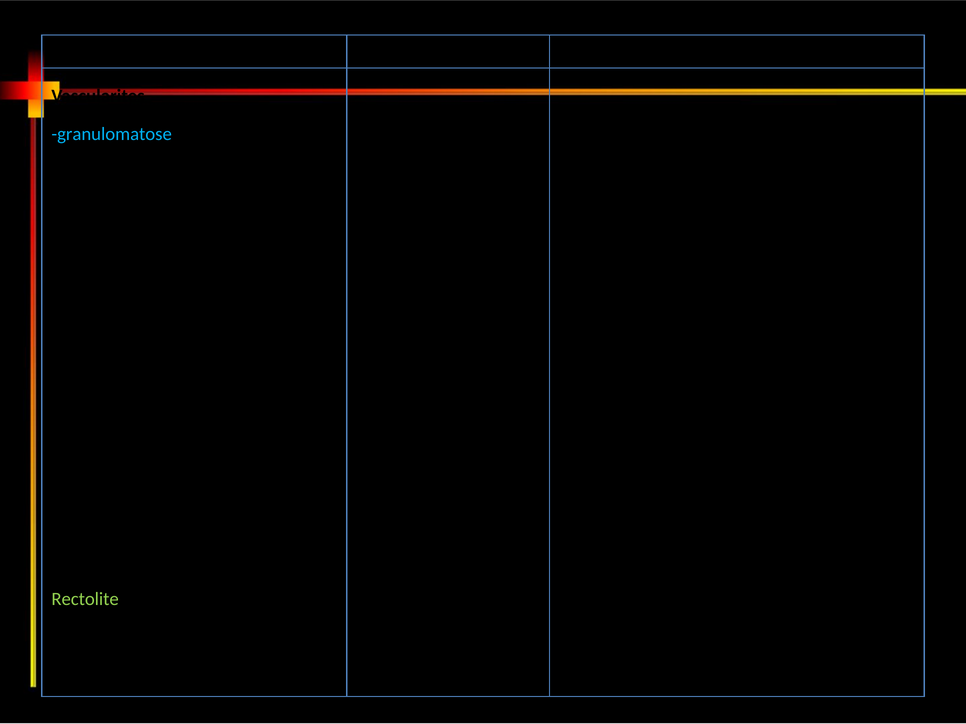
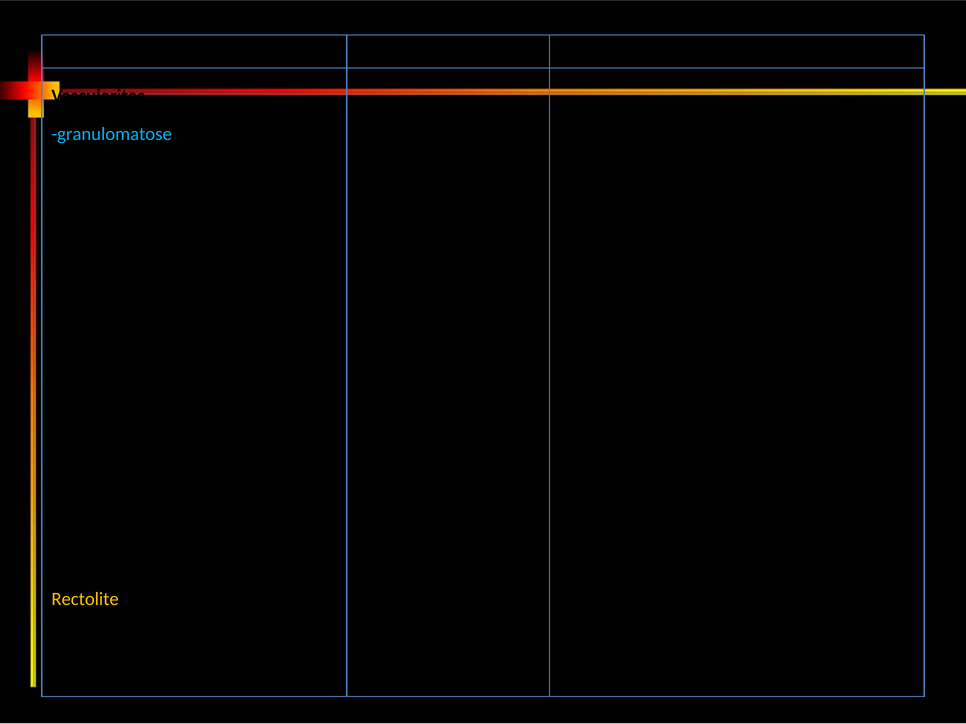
Rectolite colour: light green -> yellow
